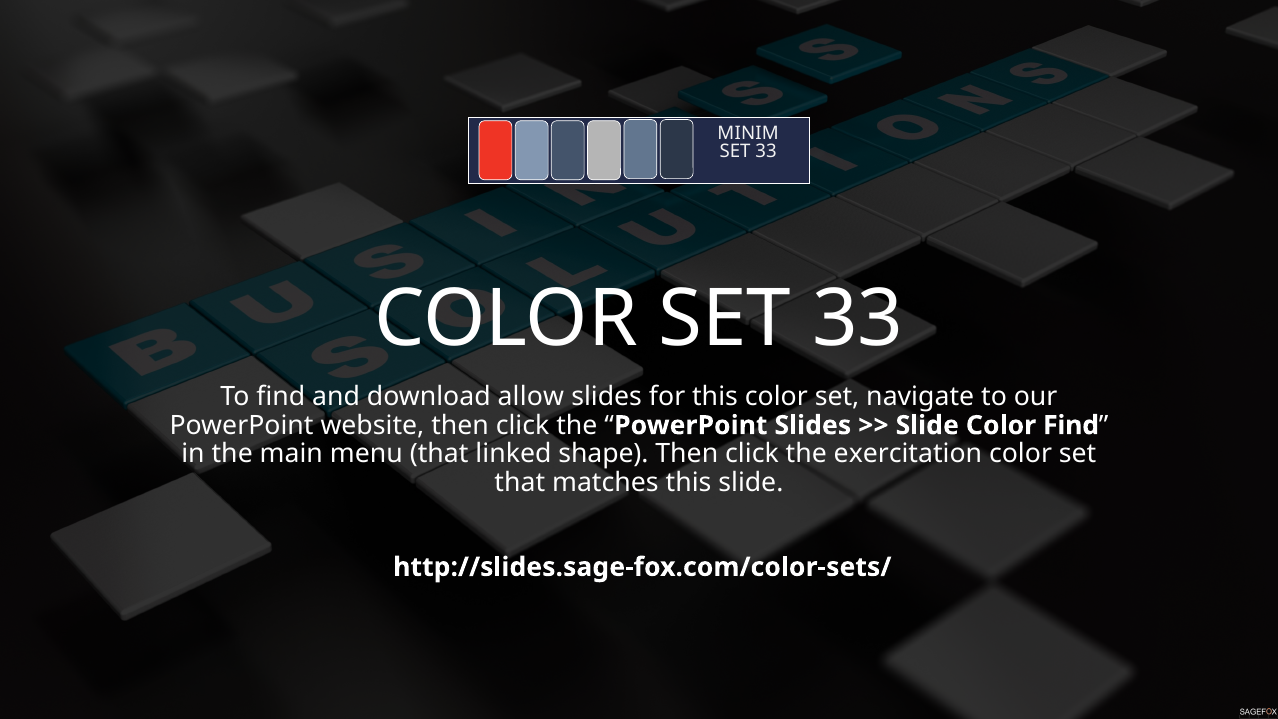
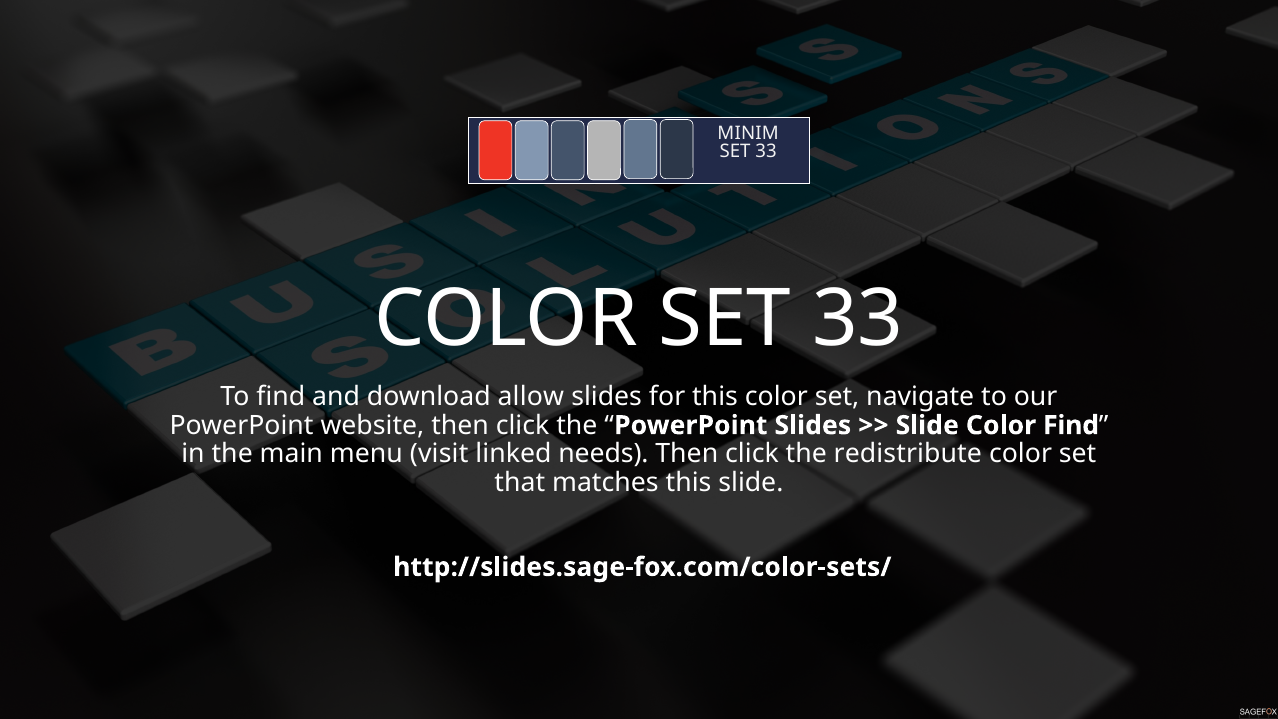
menu that: that -> visit
shape: shape -> needs
exercitation: exercitation -> redistribute
